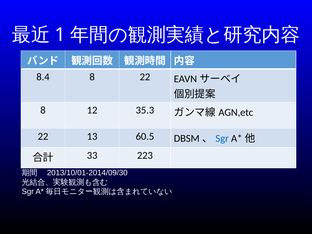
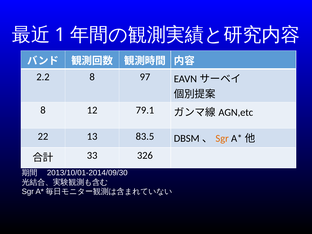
8.4: 8.4 -> 2.2
8 22: 22 -> 97
35.3: 35.3 -> 79.1
60.5: 60.5 -> 83.5
Sgr at (222, 139) colour: blue -> orange
223: 223 -> 326
